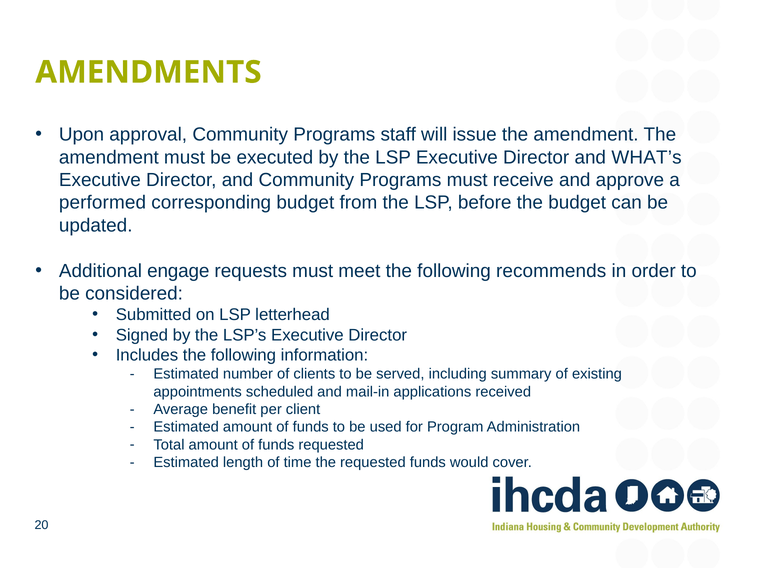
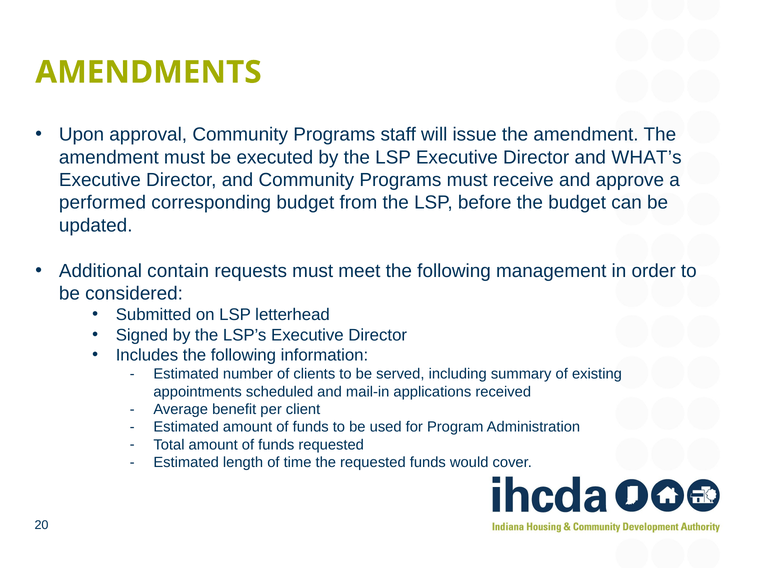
engage: engage -> contain
recommends: recommends -> management
